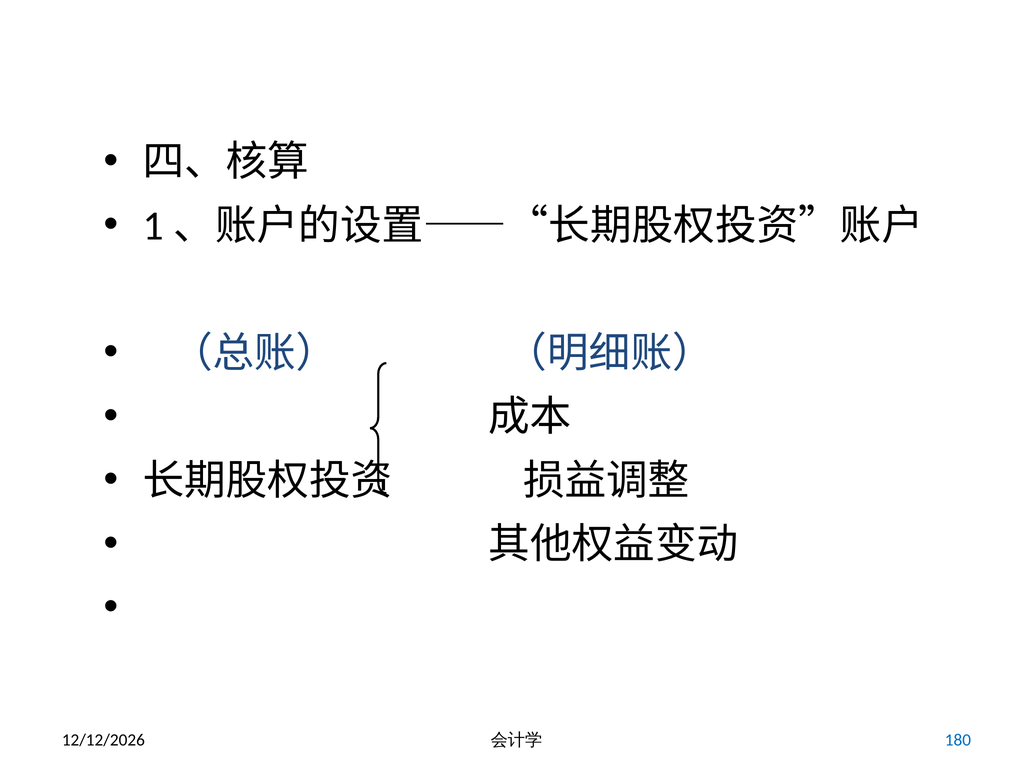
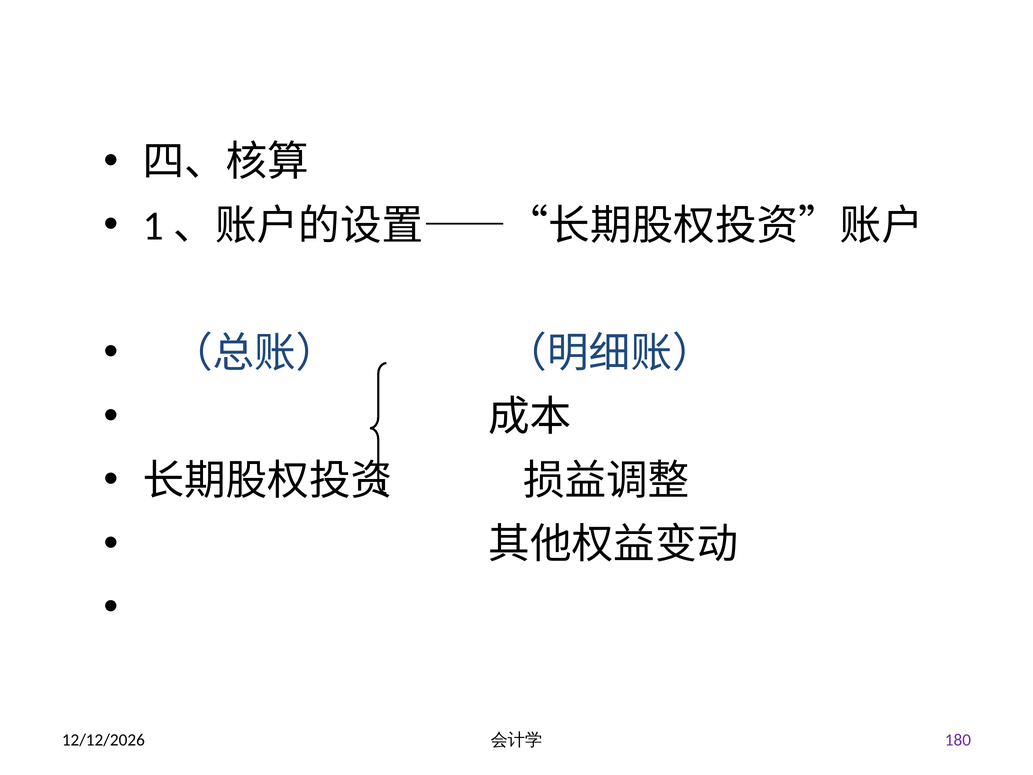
180 colour: blue -> purple
